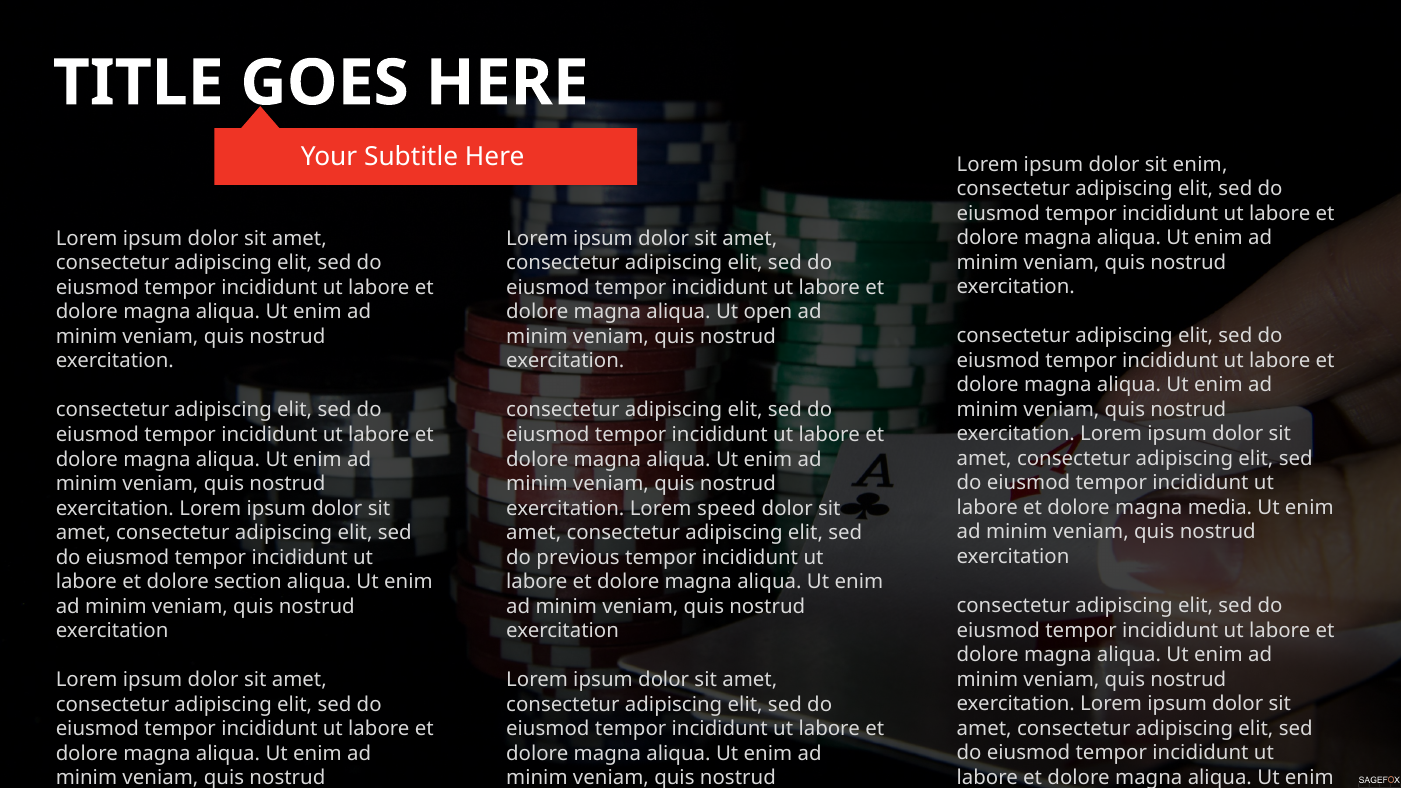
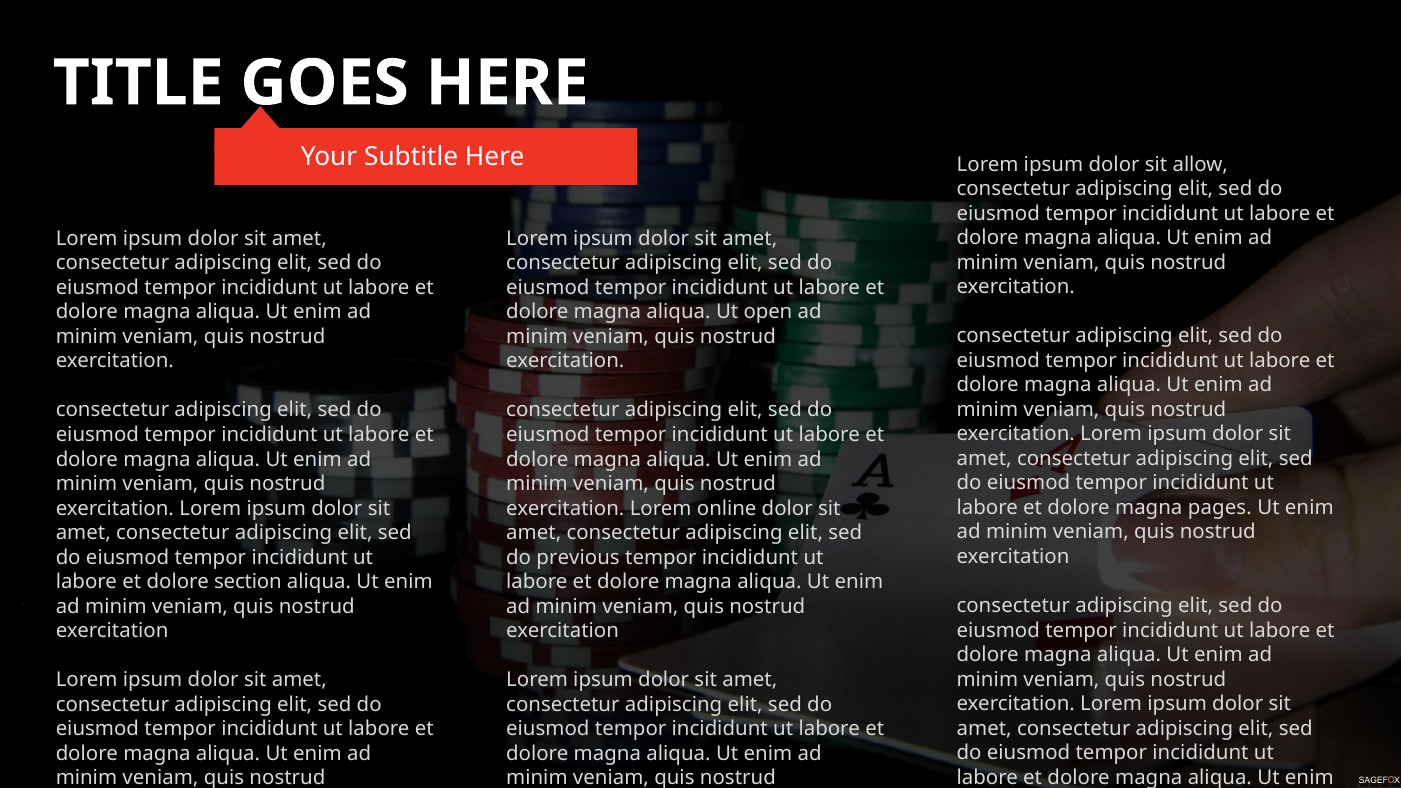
sit enim: enim -> allow
media: media -> pages
speed: speed -> online
